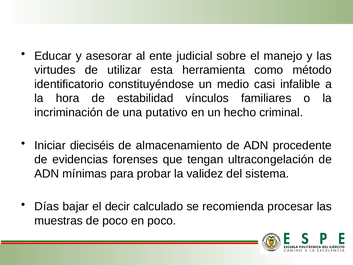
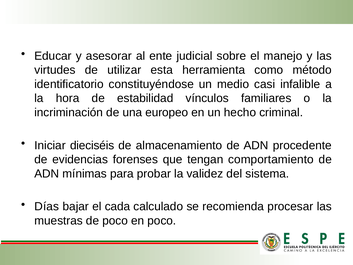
putativo: putativo -> europeo
ultracongelación: ultracongelación -> comportamiento
decir: decir -> cada
